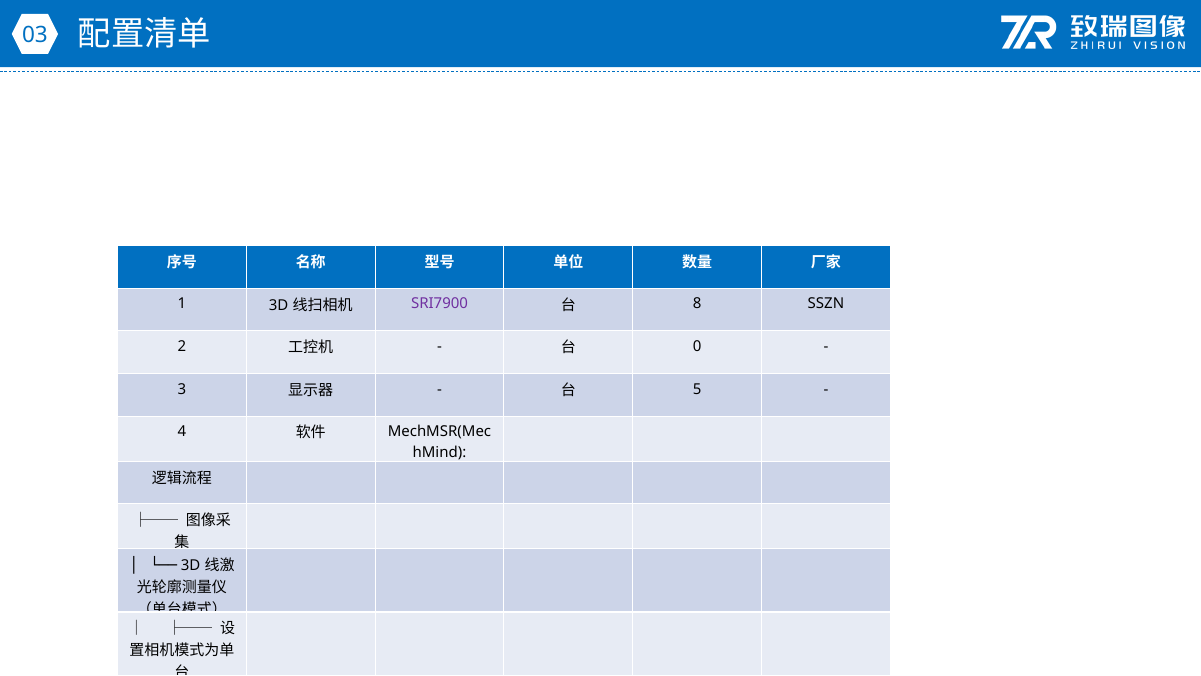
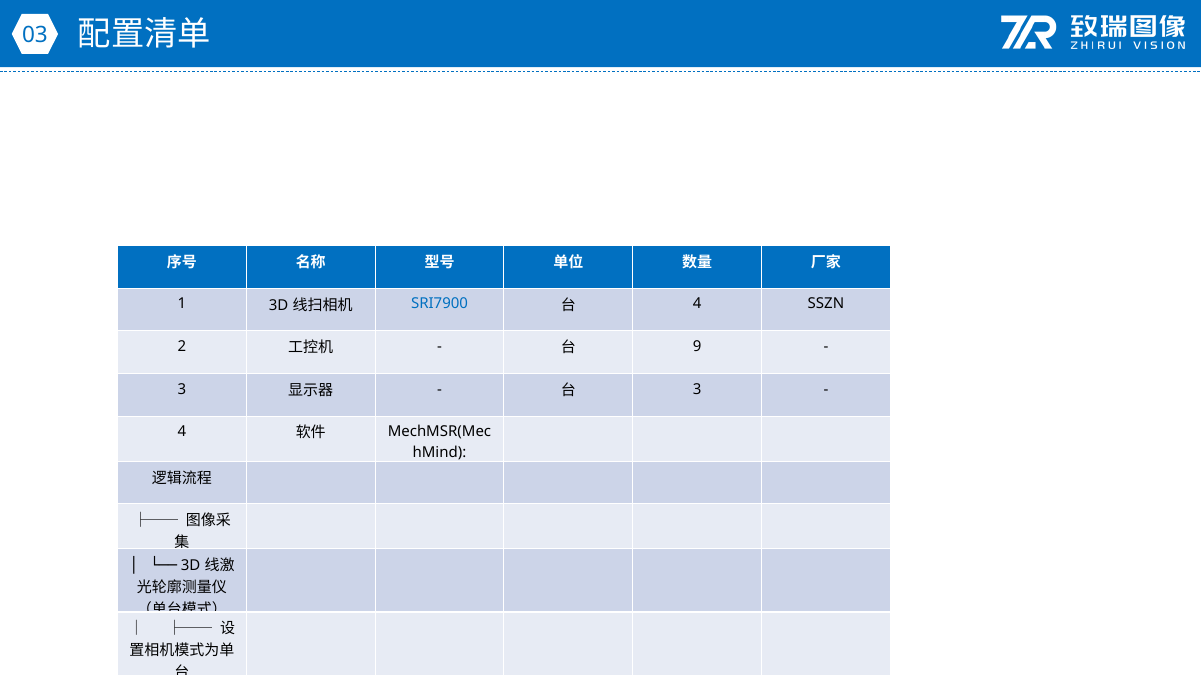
SRI7900 colour: purple -> blue
8 at (697, 304): 8 -> 4
0: 0 -> 9
5 at (697, 389): 5 -> 3
